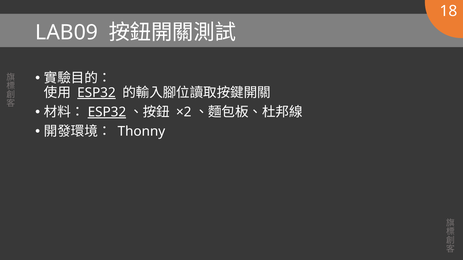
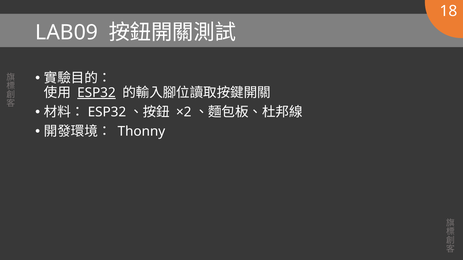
ESP32 at (107, 112) underline: present -> none
